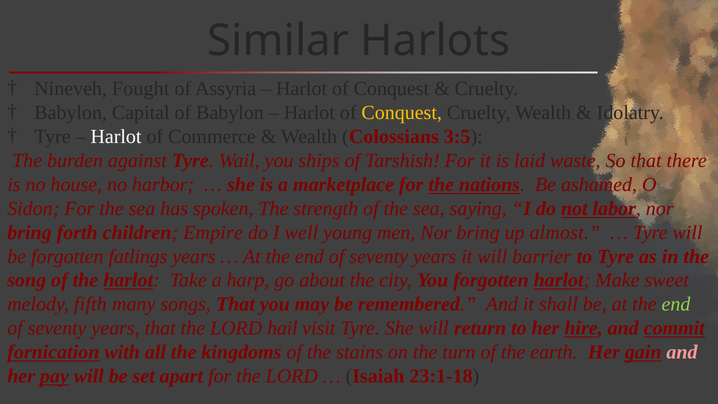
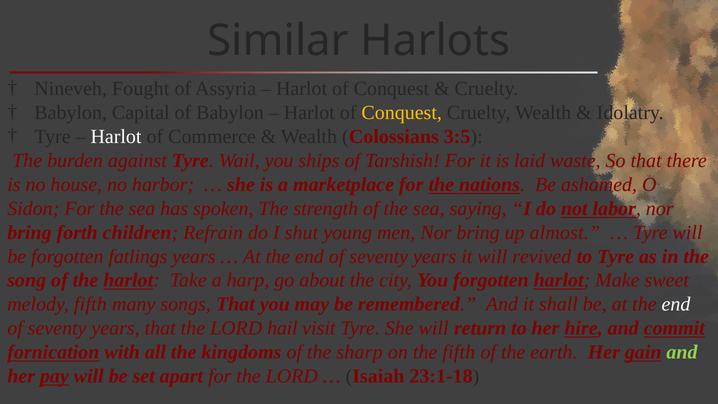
Empire: Empire -> Refrain
well: well -> shut
barrier: barrier -> revived
end at (676, 304) colour: light green -> white
stains: stains -> sharp
the turn: turn -> fifth
and at (682, 352) colour: pink -> light green
